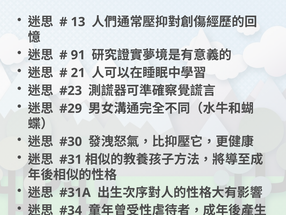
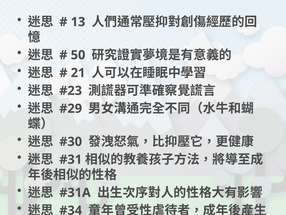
91: 91 -> 50
